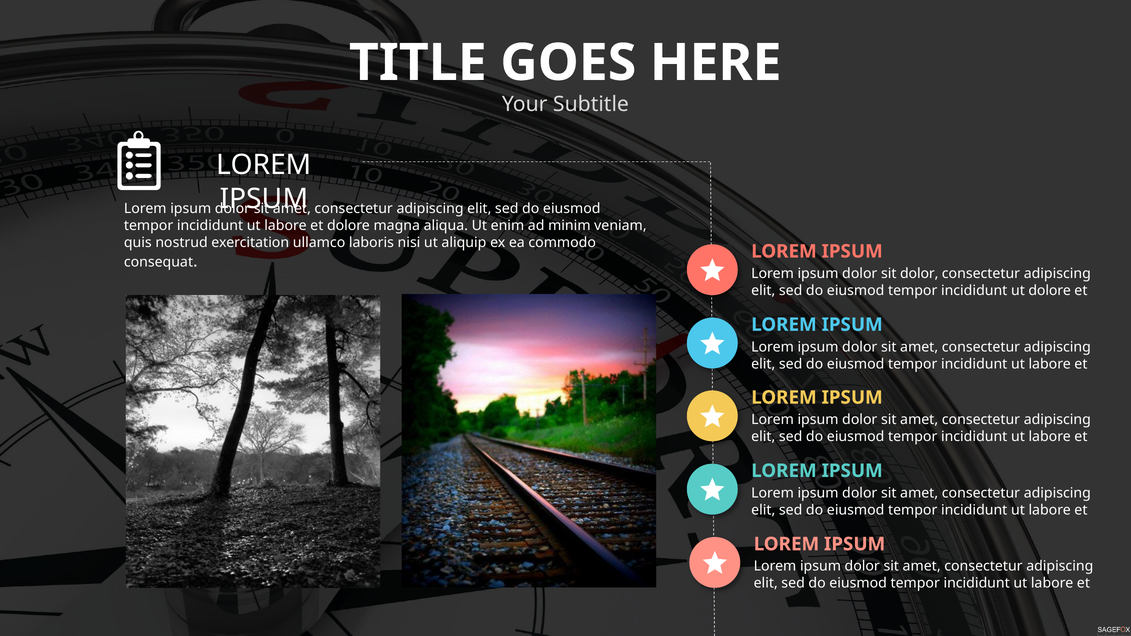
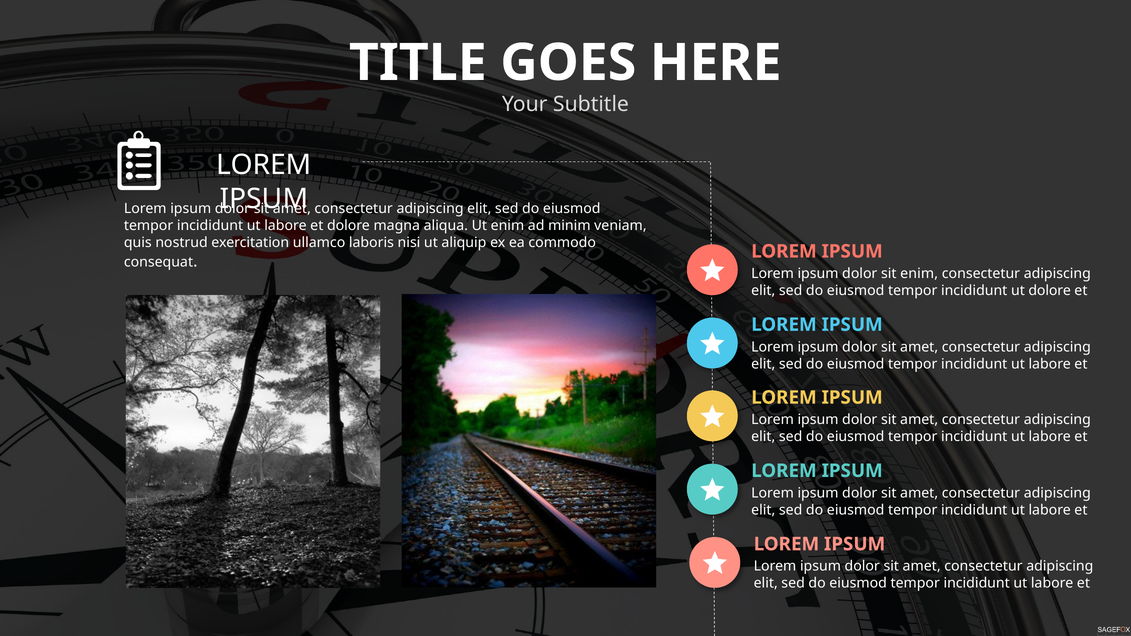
sit dolor: dolor -> enim
